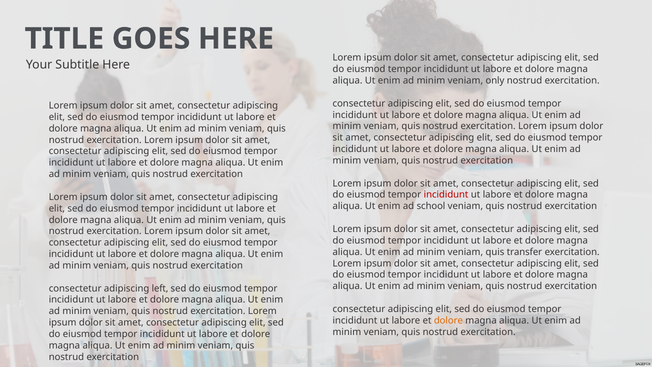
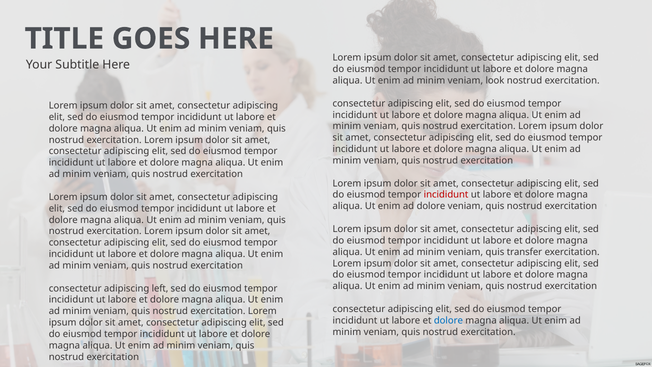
only: only -> look
ad school: school -> dolore
dolore at (448, 320) colour: orange -> blue
